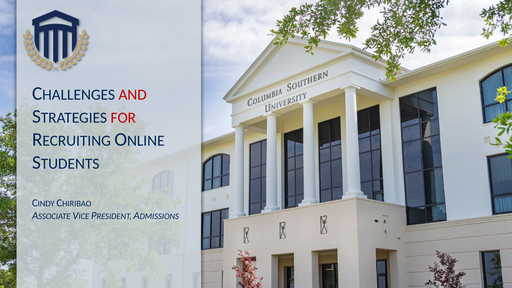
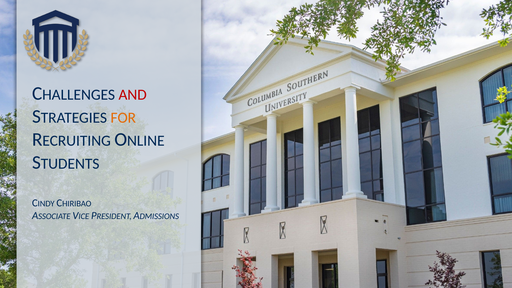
FOR colour: red -> orange
